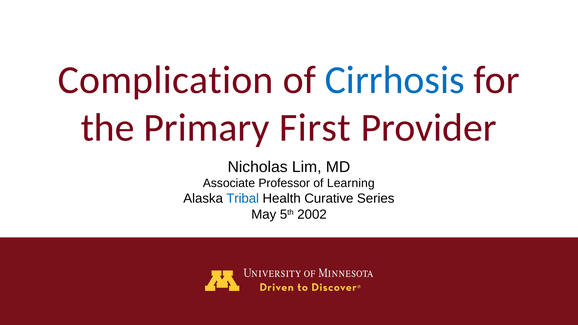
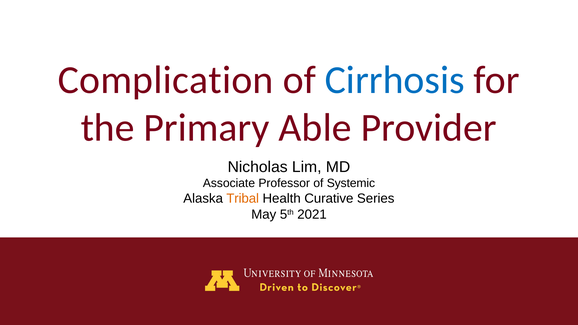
First: First -> Able
Learning: Learning -> Systemic
Tribal colour: blue -> orange
2002: 2002 -> 2021
